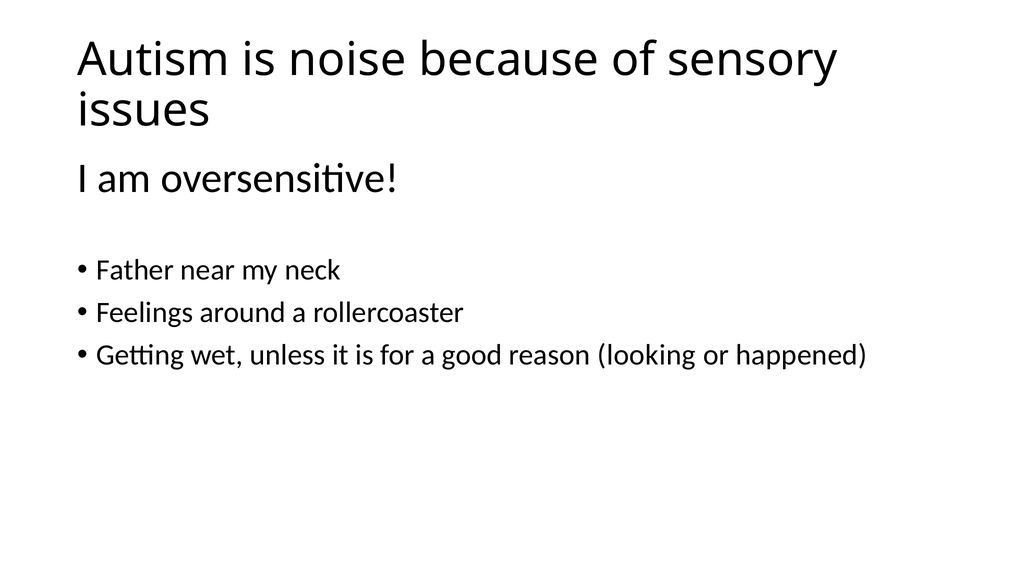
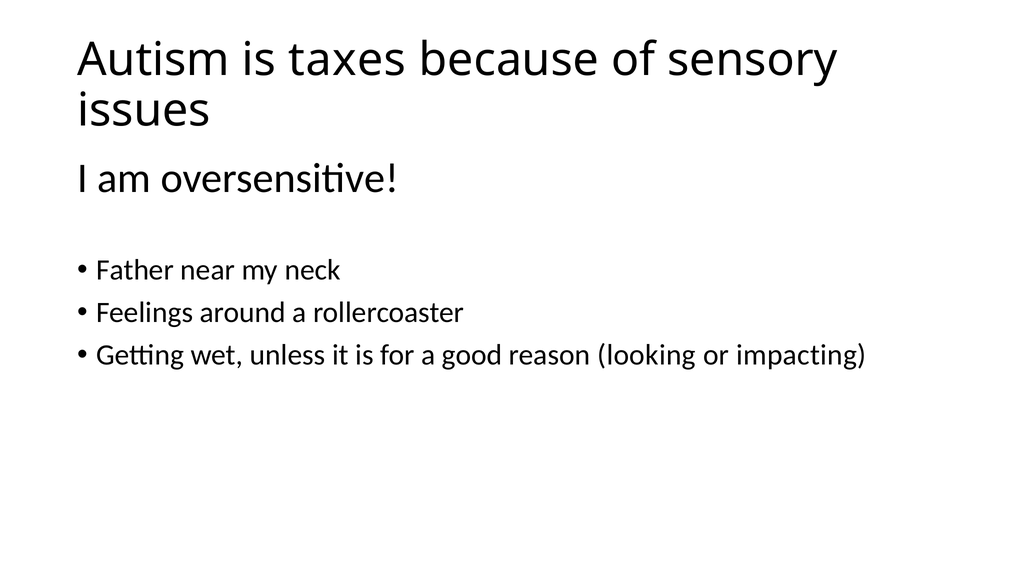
noise: noise -> taxes
happened: happened -> impacting
